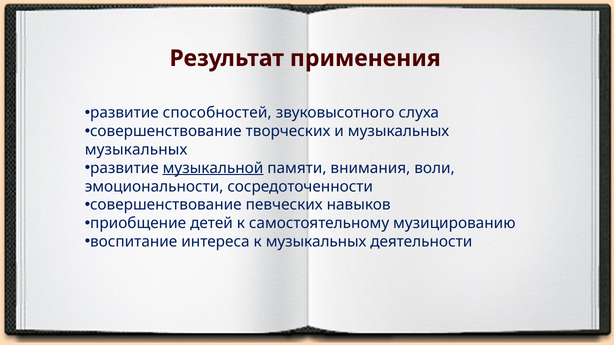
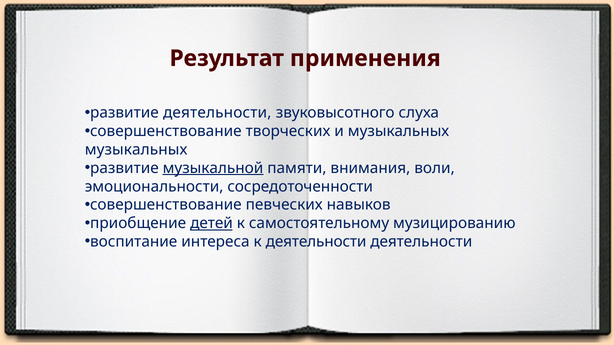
развитие способностей: способностей -> деятельности
детей underline: none -> present
к музыкальных: музыкальных -> деятельности
